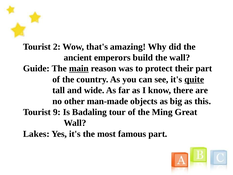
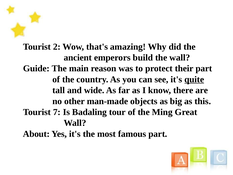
main underline: present -> none
9: 9 -> 7
Lakes: Lakes -> About
